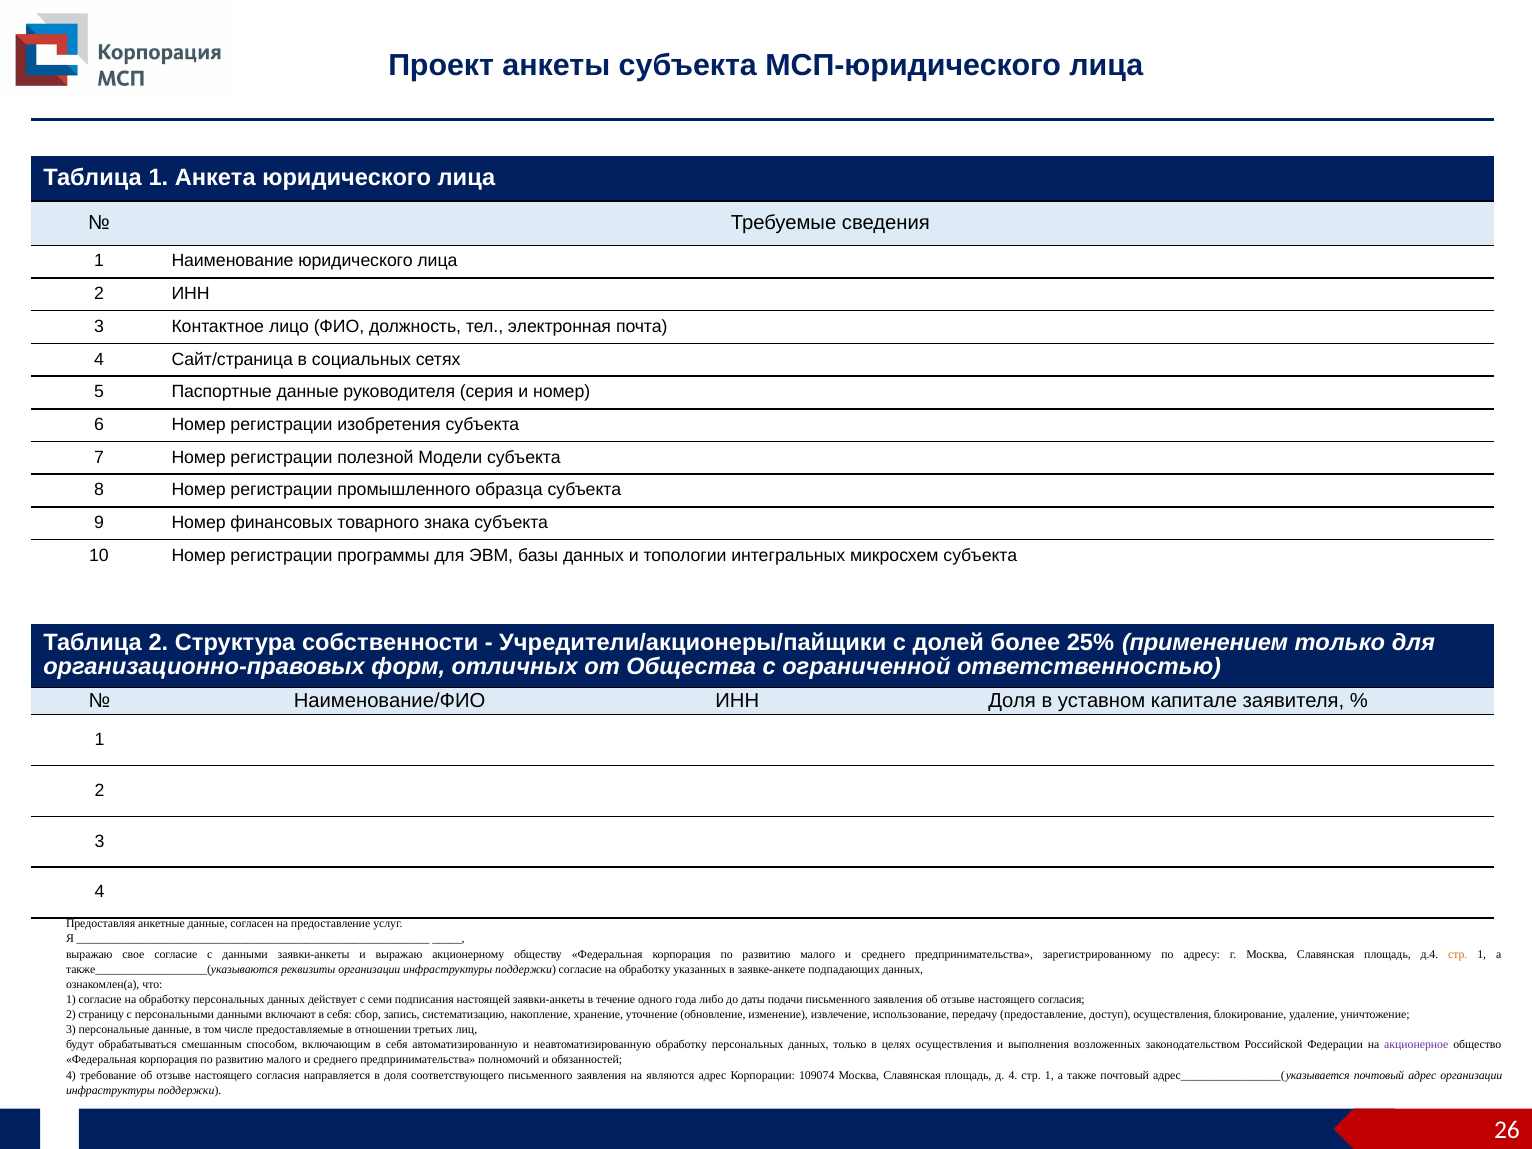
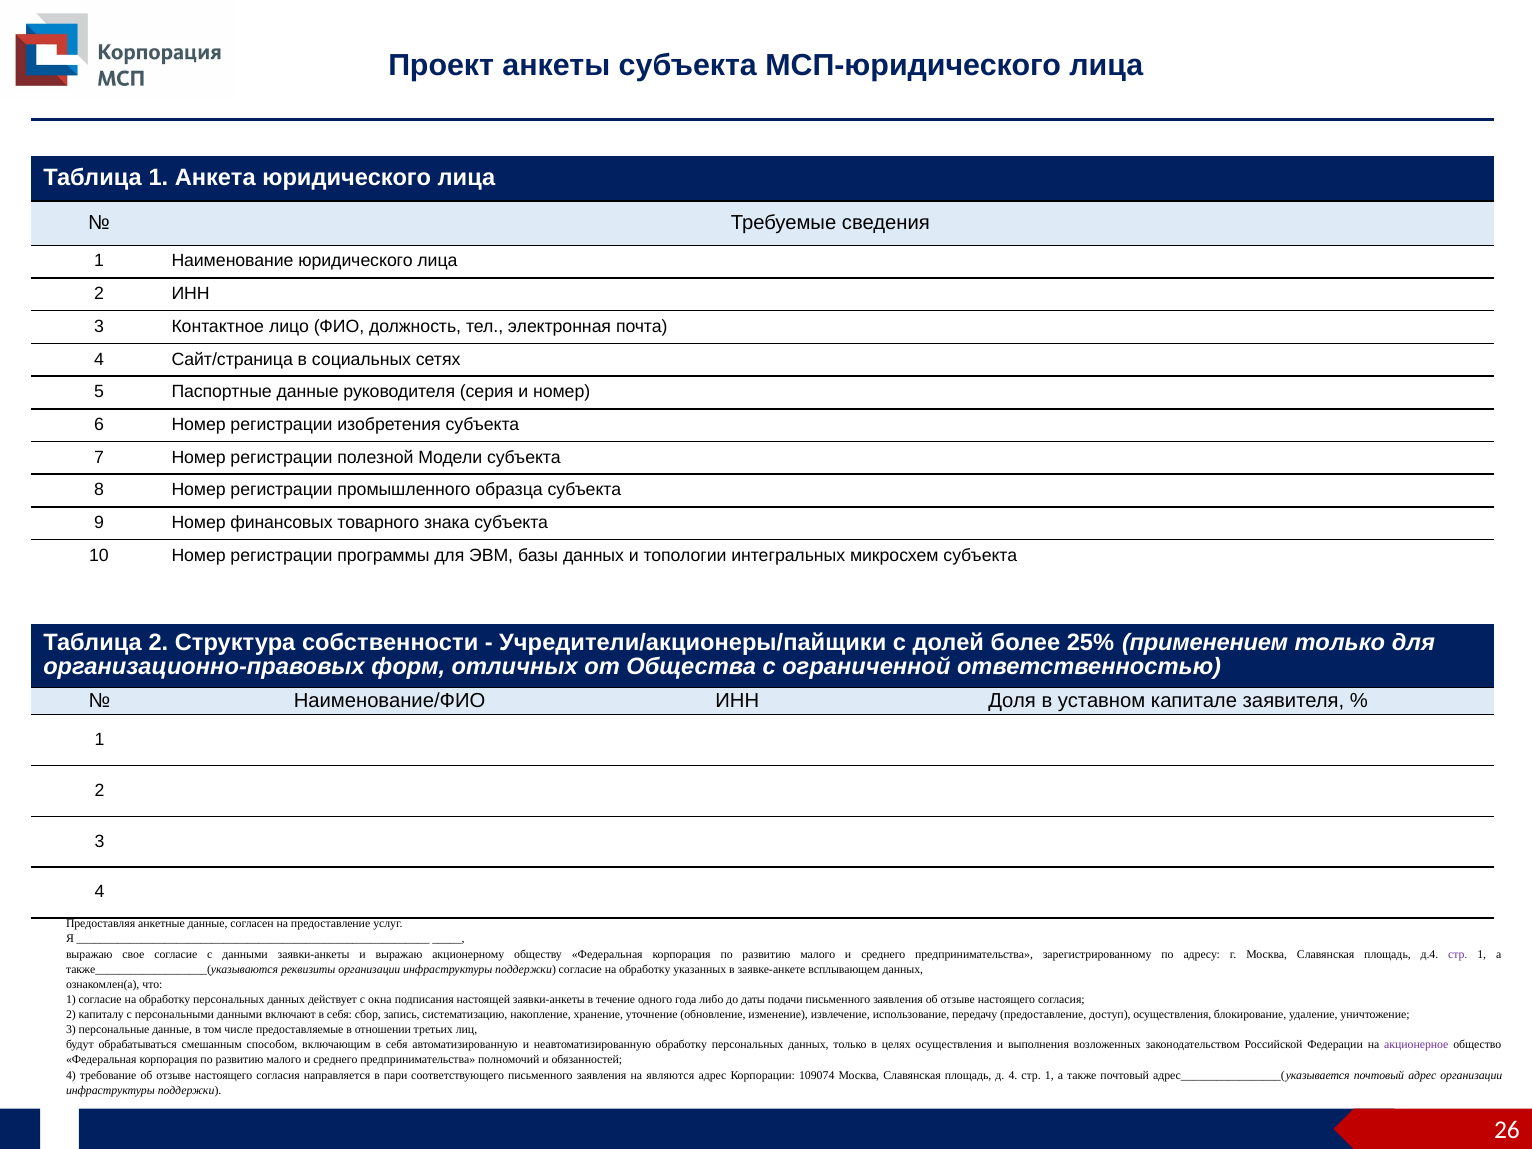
стр at (1458, 954) colour: orange -> purple
подпадающих: подпадающих -> всплывающем
семи: семи -> окна
страницу: страницу -> капиталу
в доля: доля -> пари
